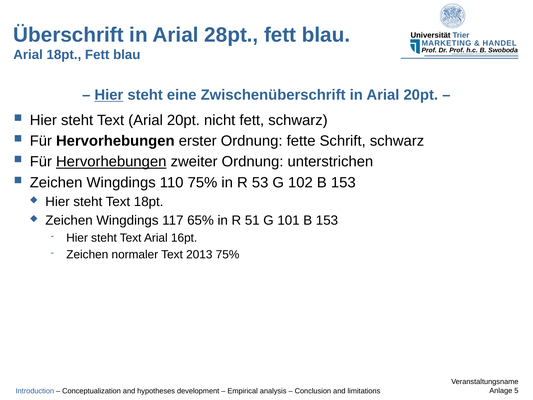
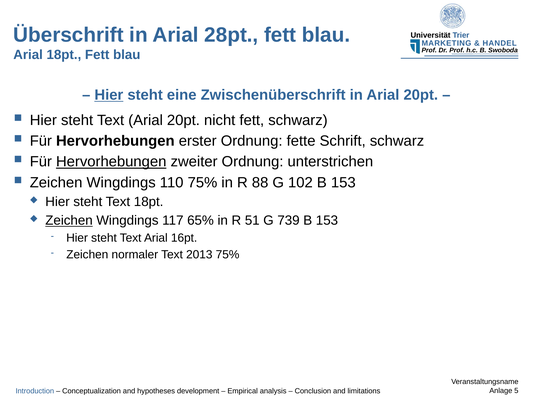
53: 53 -> 88
Zeichen at (69, 220) underline: none -> present
101: 101 -> 739
